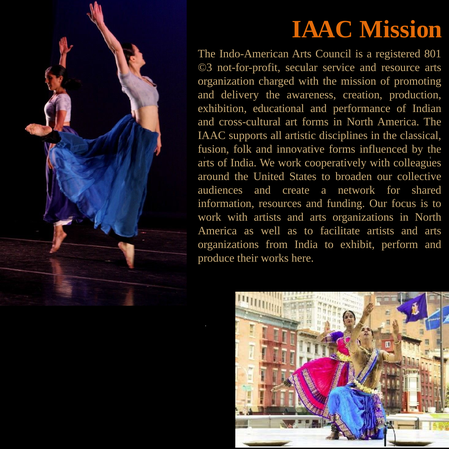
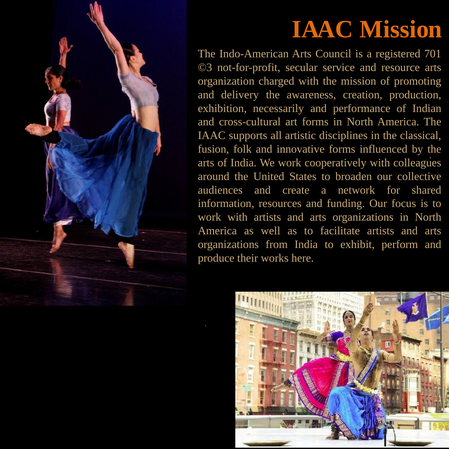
801: 801 -> 701
educational: educational -> necessarily
